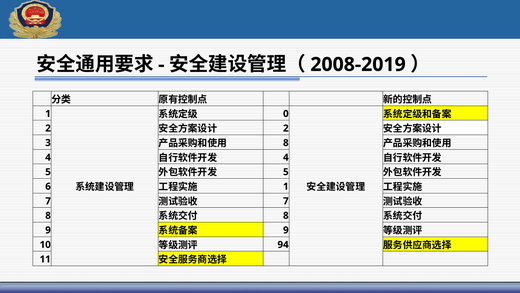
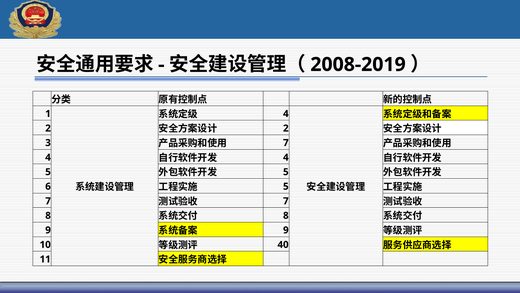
0 at (286, 114): 0 -> 4
8 at (286, 143): 8 -> 7
1 at (286, 186): 1 -> 5
94: 94 -> 40
